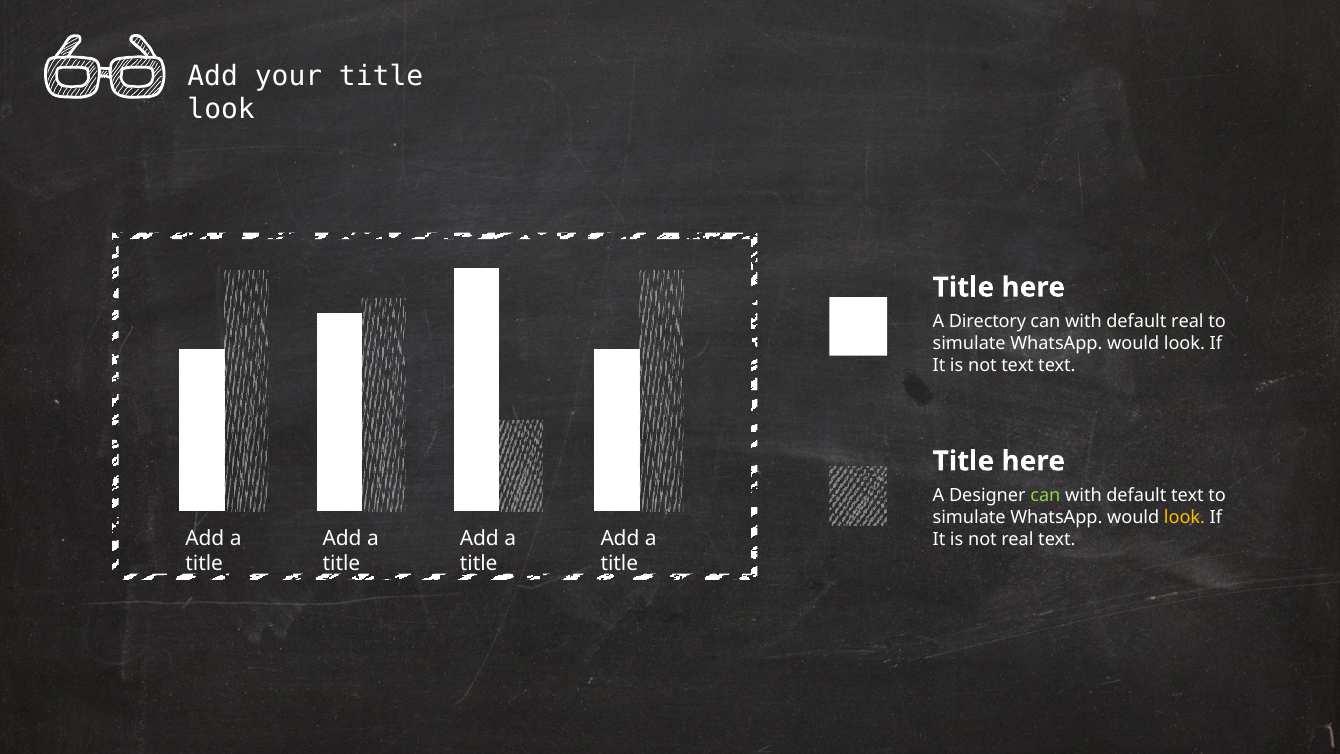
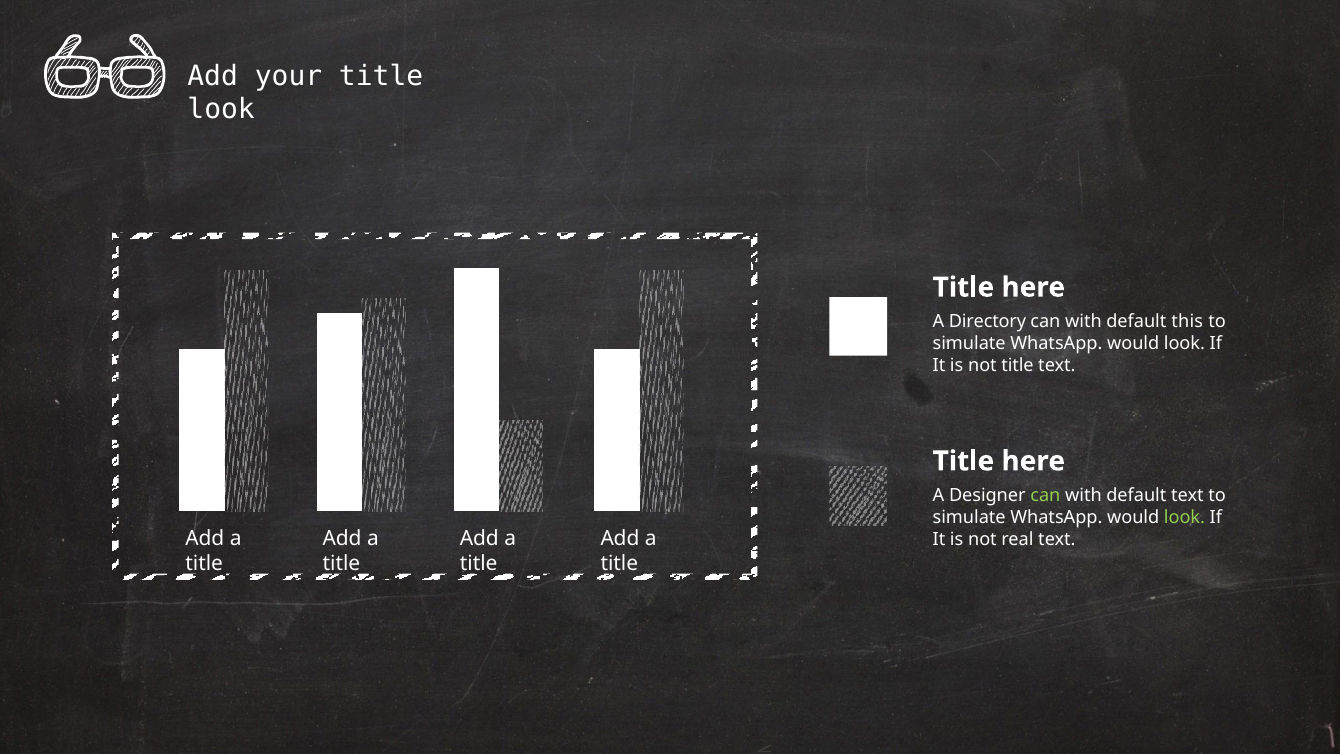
default real: real -> this
not text: text -> title
look at (1184, 517) colour: yellow -> light green
